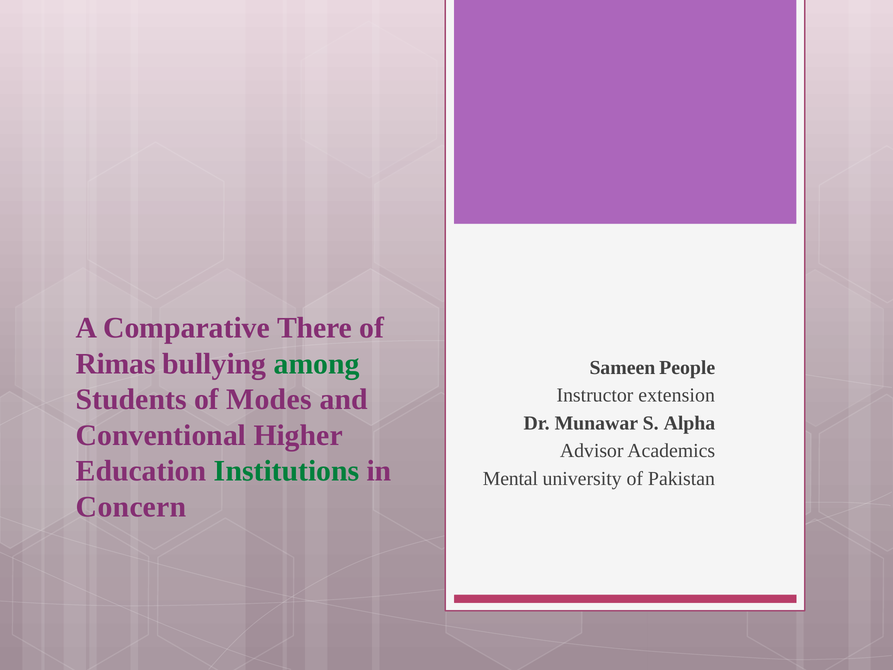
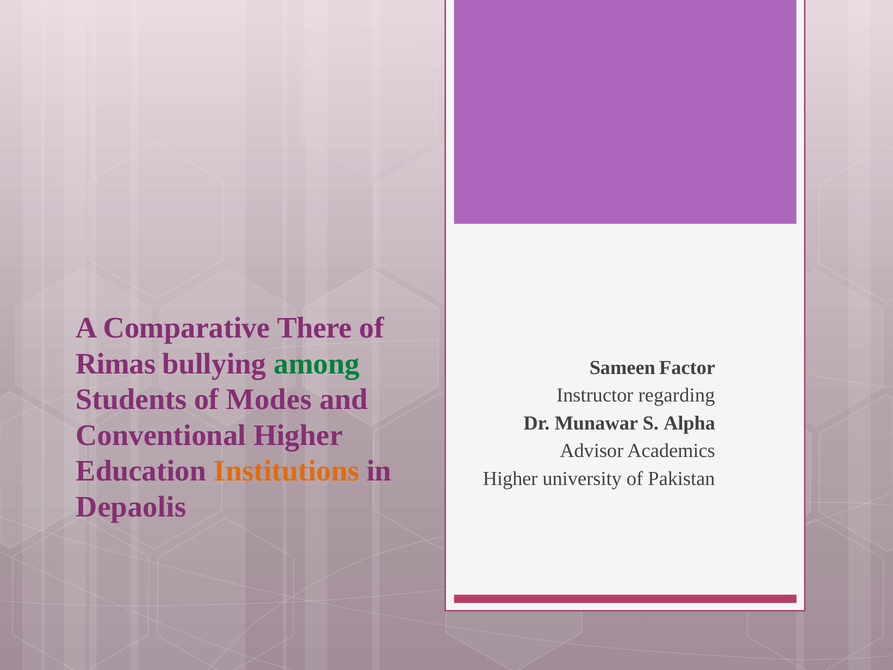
People: People -> Factor
extension: extension -> regarding
Institutions colour: green -> orange
Mental at (510, 478): Mental -> Higher
Concern: Concern -> Depaolis
